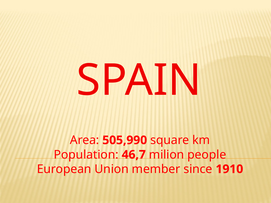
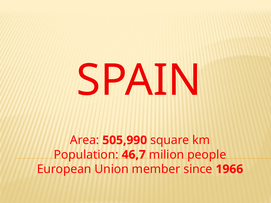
1910: 1910 -> 1966
